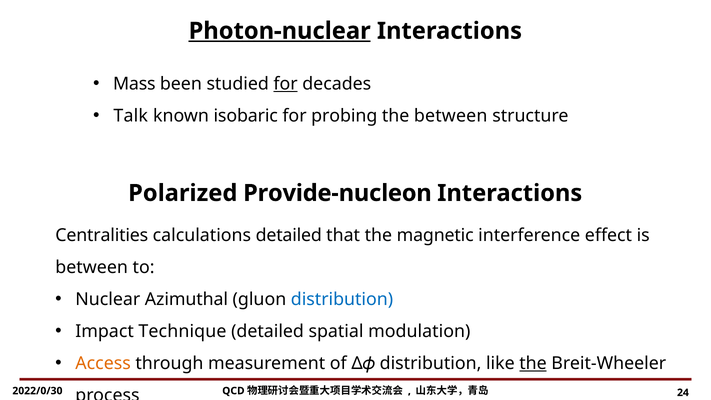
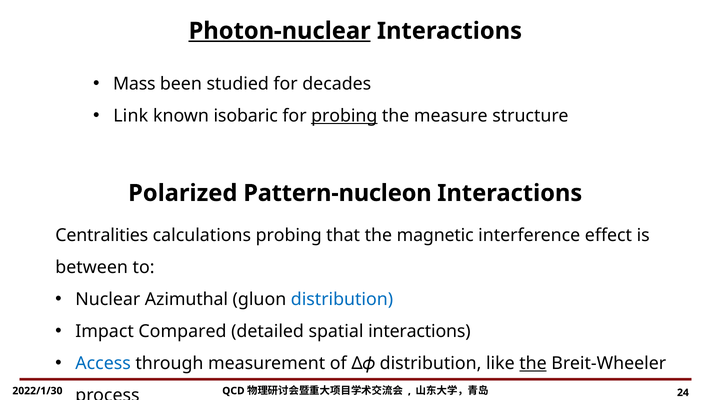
for at (286, 84) underline: present -> none
Talk: Talk -> Link
probing at (344, 116) underline: none -> present
the between: between -> measure
Provide-nucleon: Provide-nucleon -> Pattern-nucleon
calculations detailed: detailed -> probing
Technique: Technique -> Compared
spatial modulation: modulation -> interactions
Access colour: orange -> blue
2022/0/30: 2022/0/30 -> 2022/1/30
